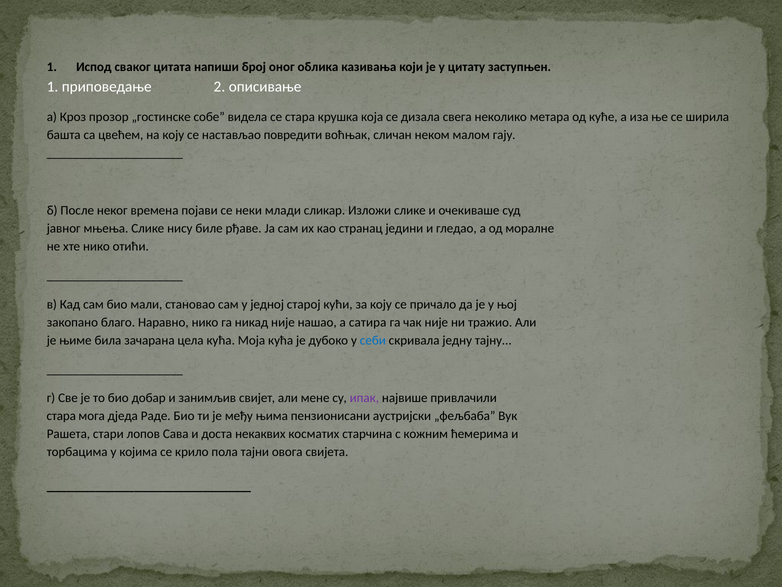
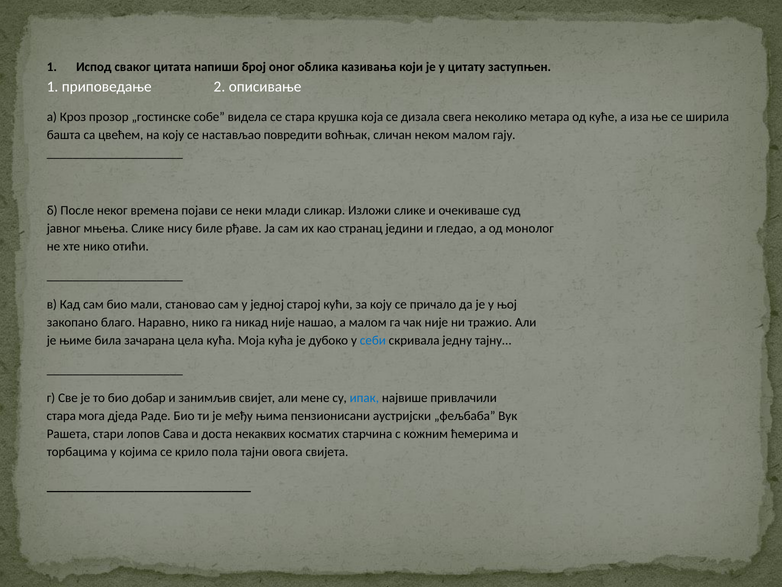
моралне: моралне -> монолог
а сатира: сатира -> малом
ипак colour: purple -> blue
